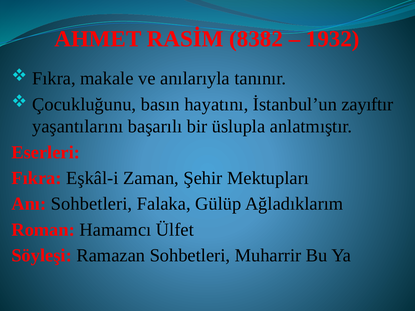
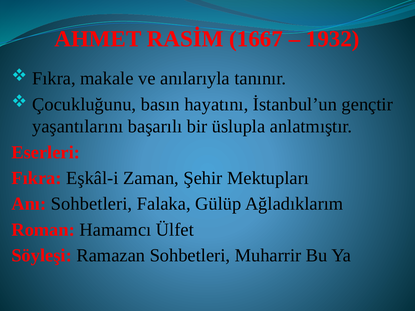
8382: 8382 -> 1667
zayıftır: zayıftır -> gençtir
